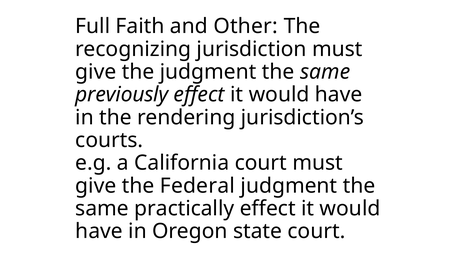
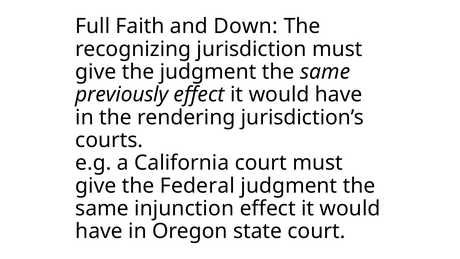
Other: Other -> Down
practically: practically -> injunction
